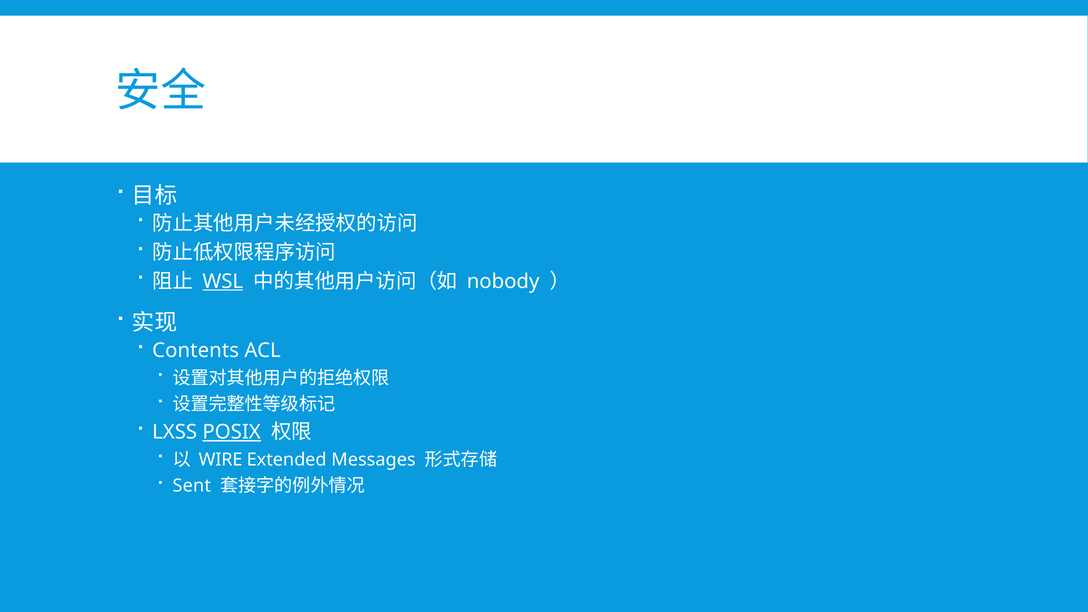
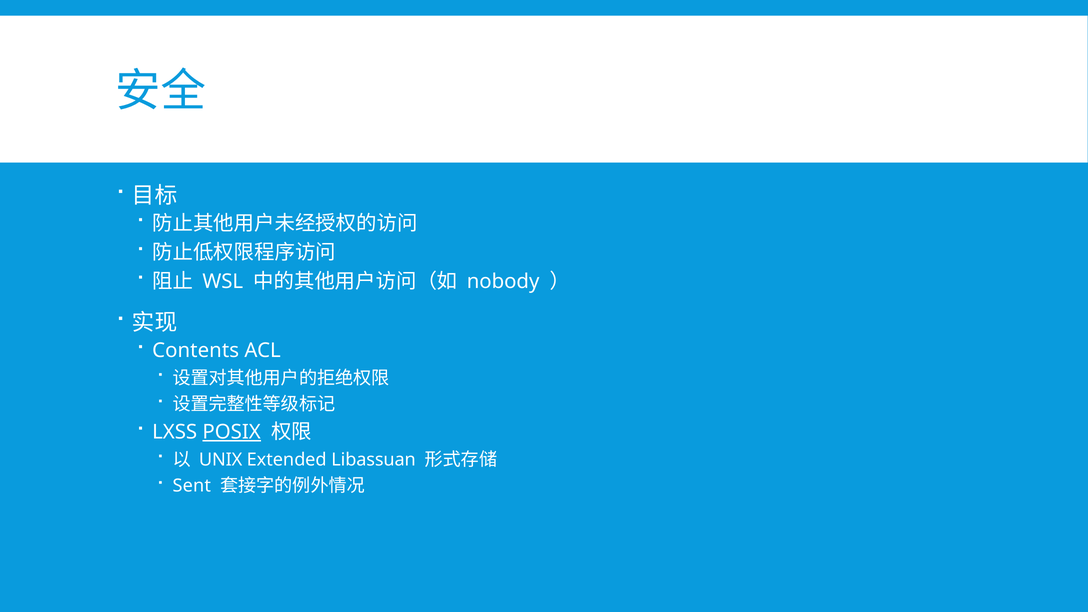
WSL underline: present -> none
WIRE: WIRE -> UNIX
Messages: Messages -> Libassuan
